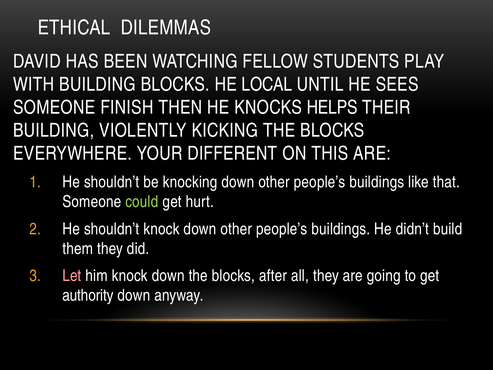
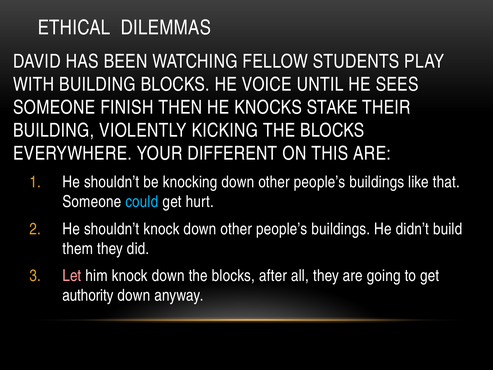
LOCAL: LOCAL -> VOICE
HELPS: HELPS -> STAKE
could colour: light green -> light blue
